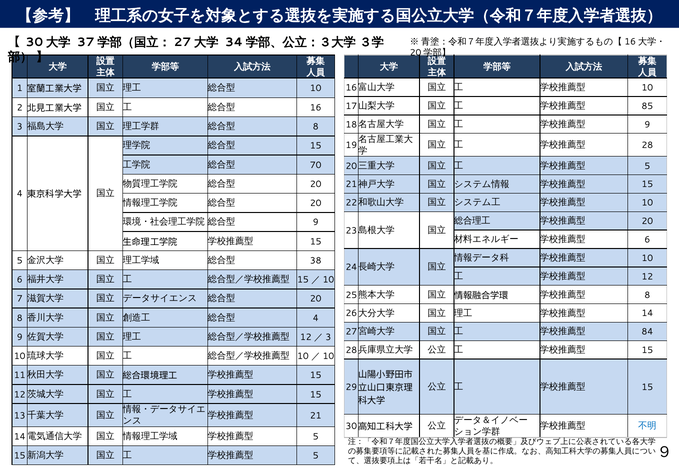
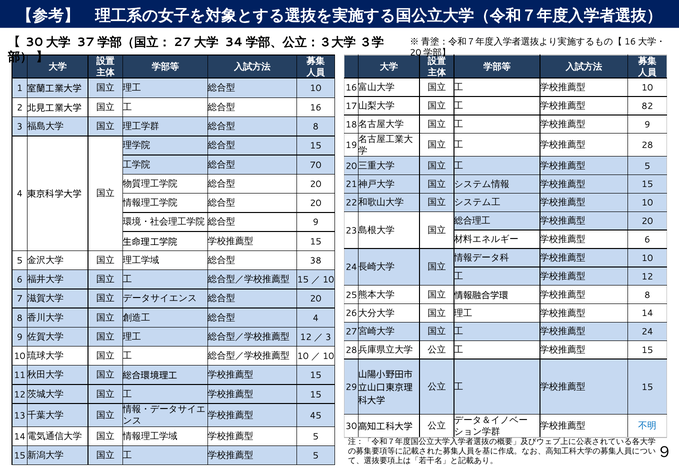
85: 85 -> 82
84: 84 -> 24
21: 21 -> 45
